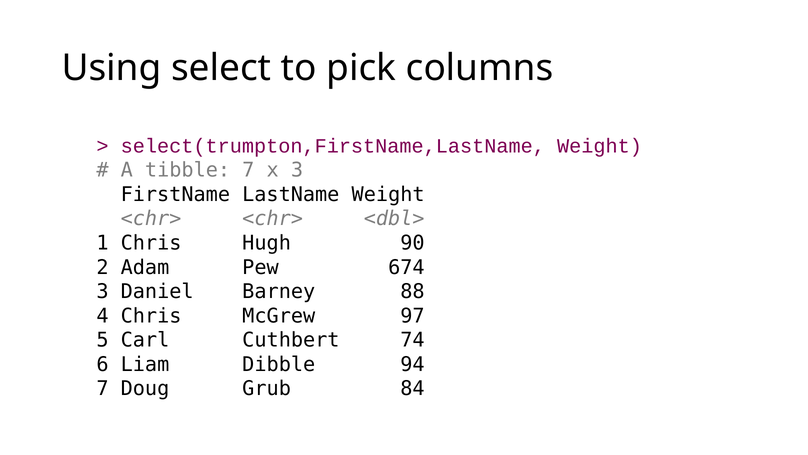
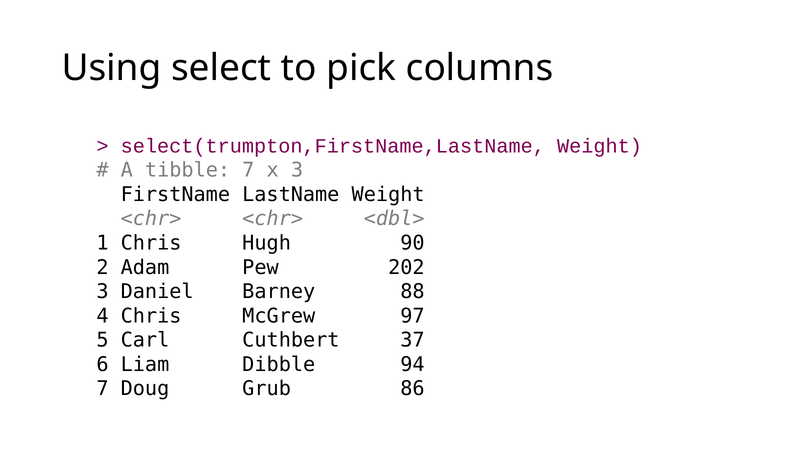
674: 674 -> 202
74: 74 -> 37
84: 84 -> 86
